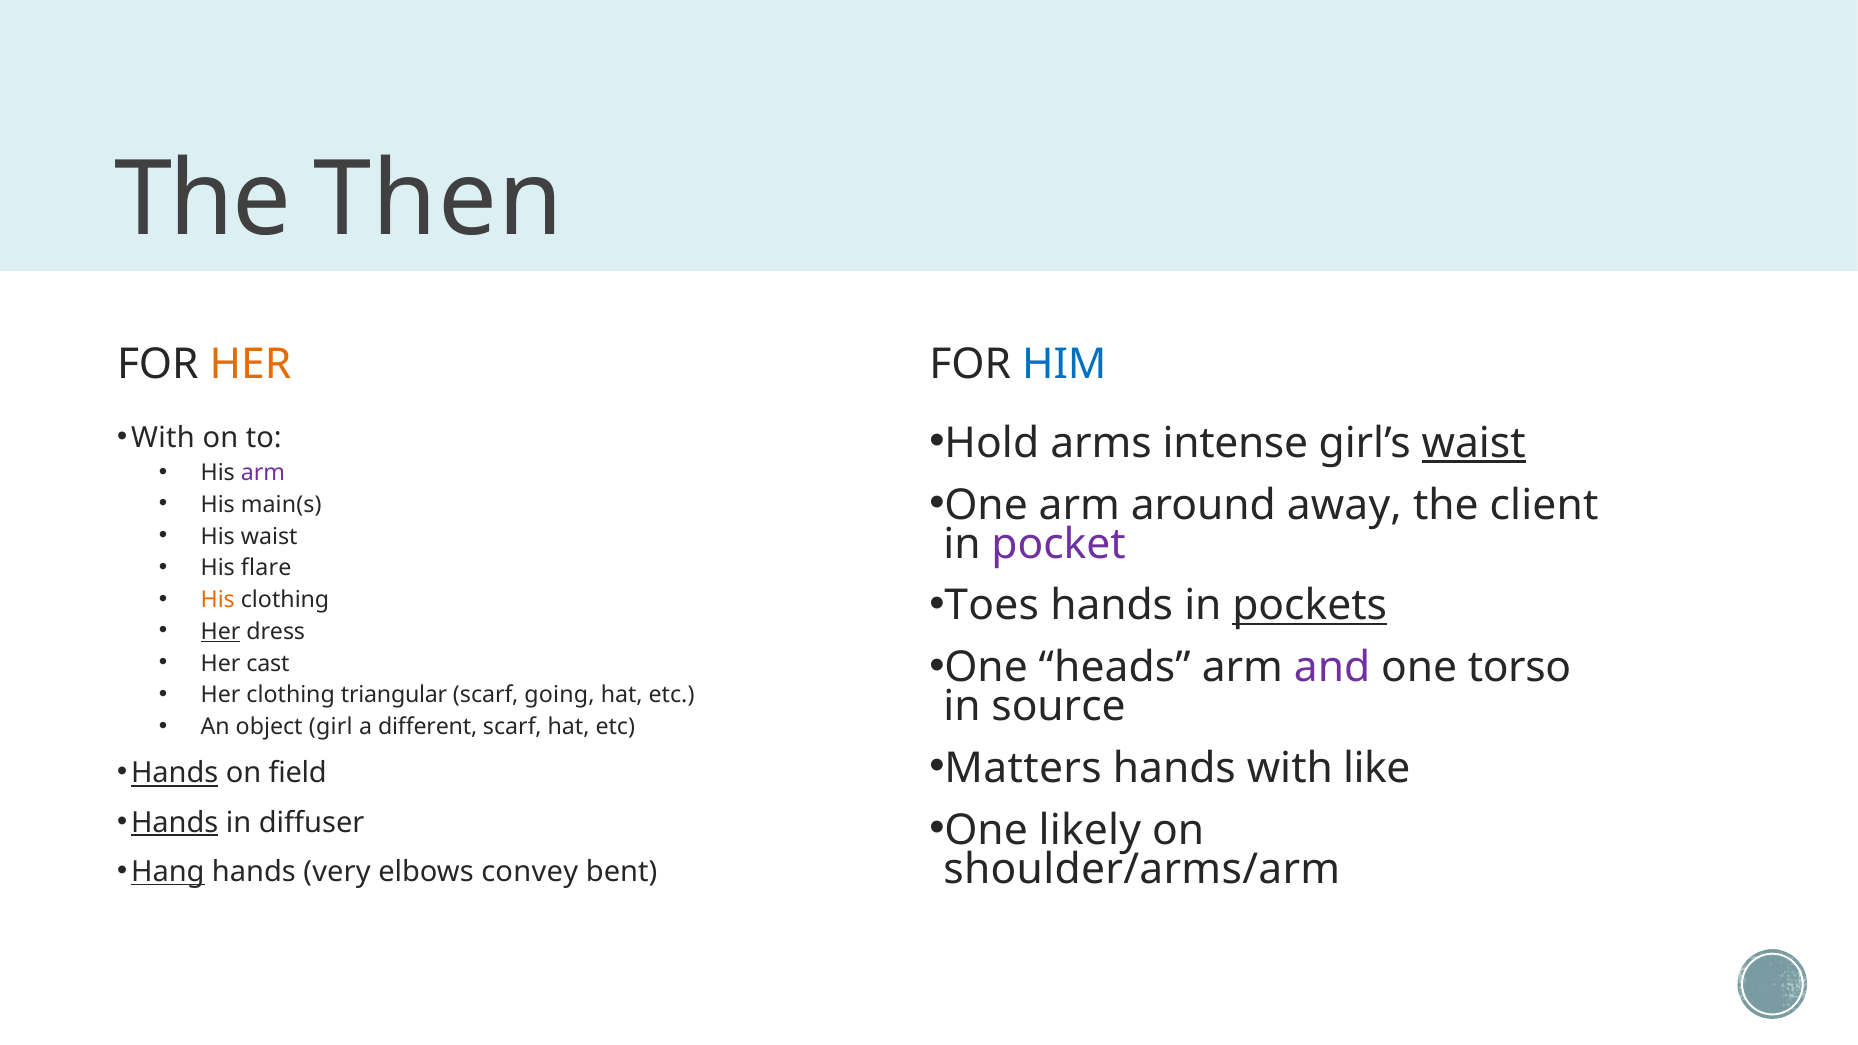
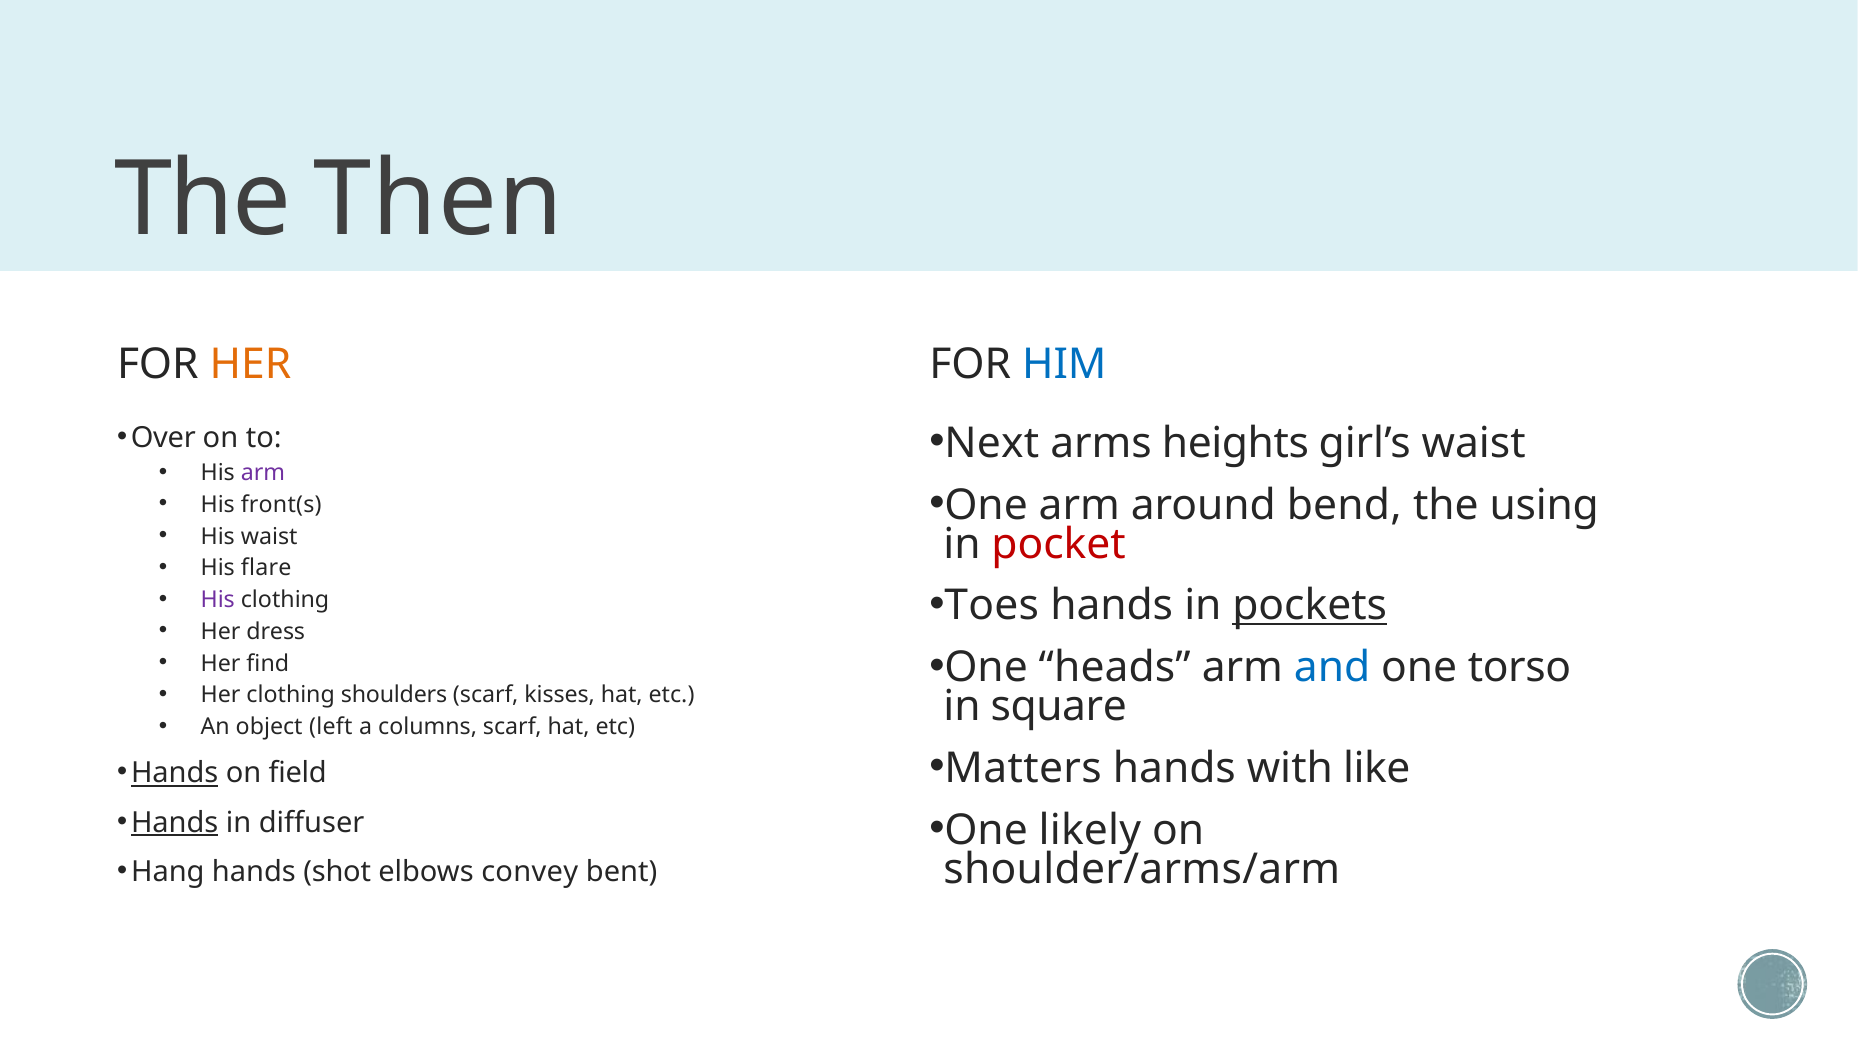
Hold: Hold -> Next
intense: intense -> heights
waist at (1474, 443) underline: present -> none
With at (163, 438): With -> Over
away: away -> bend
client: client -> using
main(s: main(s -> front(s
pocket colour: purple -> red
His at (218, 600) colour: orange -> purple
Her at (221, 632) underline: present -> none
and colour: purple -> blue
cast: cast -> find
triangular: triangular -> shoulders
going: going -> kisses
source: source -> square
girl: girl -> left
different: different -> columns
Hang underline: present -> none
very: very -> shot
